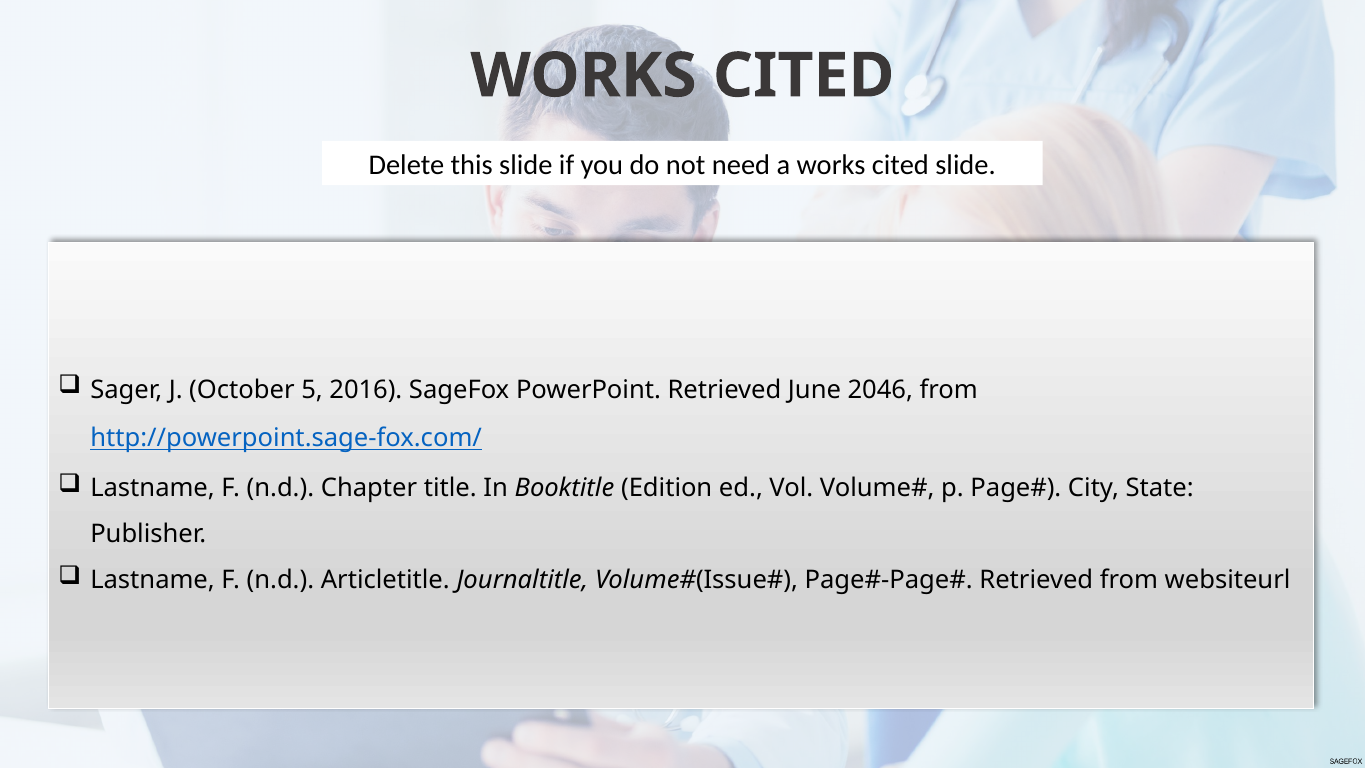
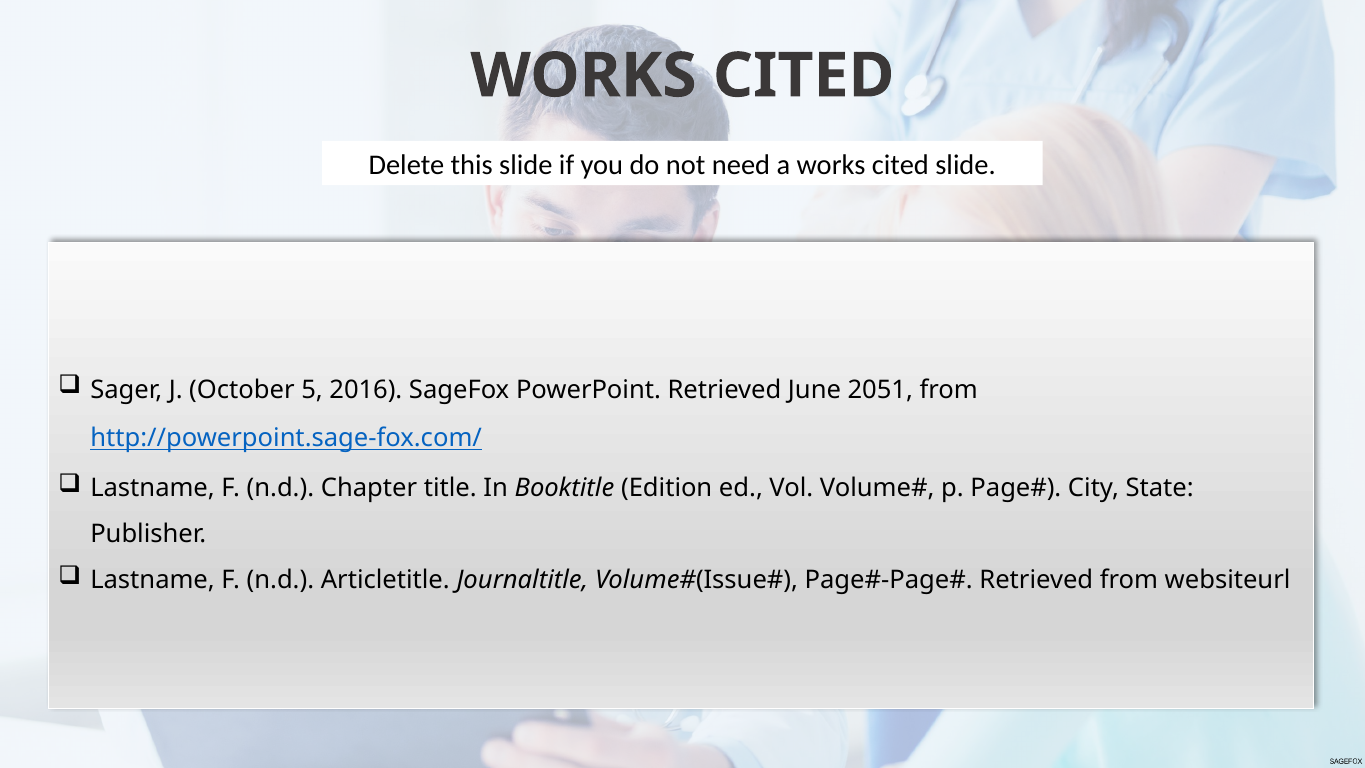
2046: 2046 -> 2051
